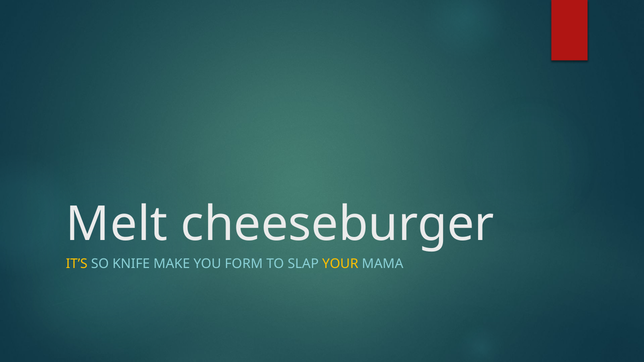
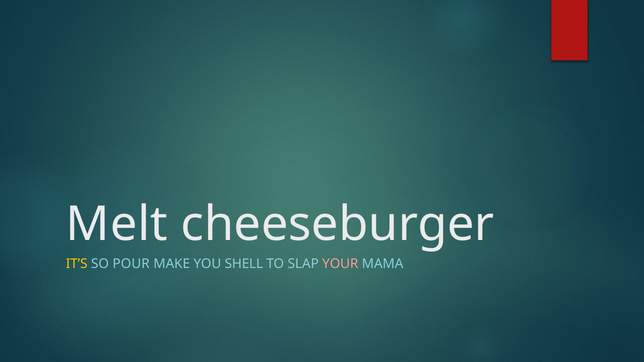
KNIFE: KNIFE -> POUR
FORM: FORM -> SHELL
YOUR colour: yellow -> pink
